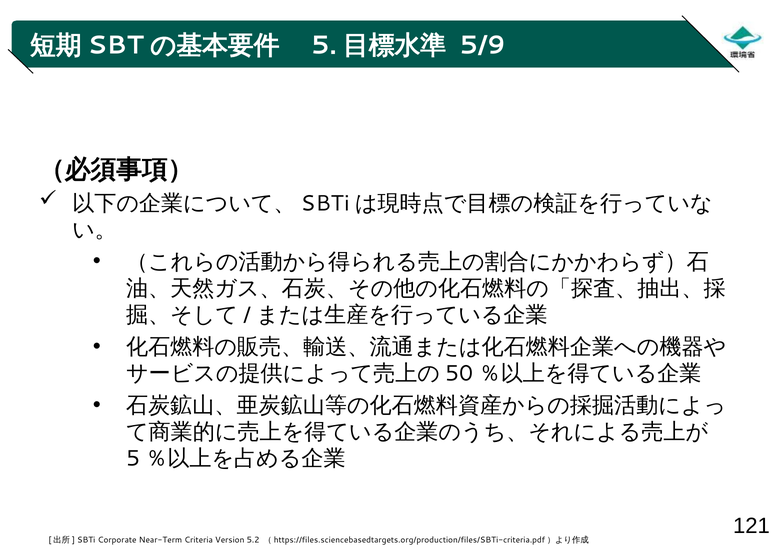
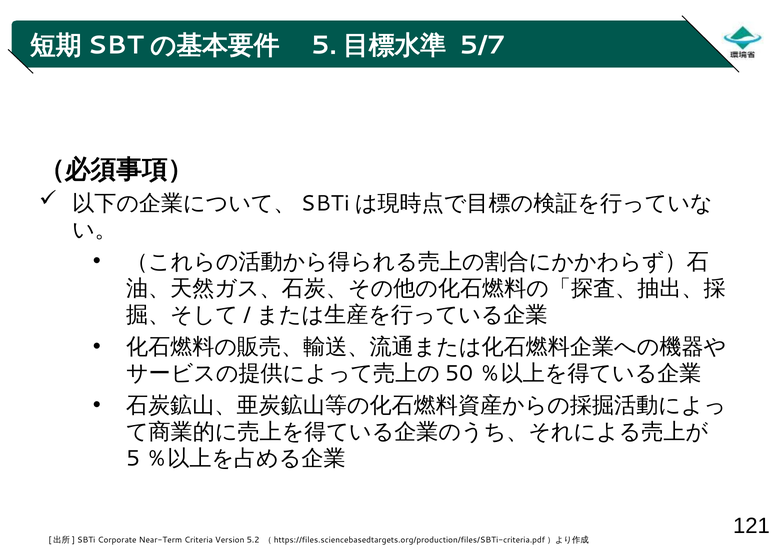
5/9: 5/9 -> 5/7
